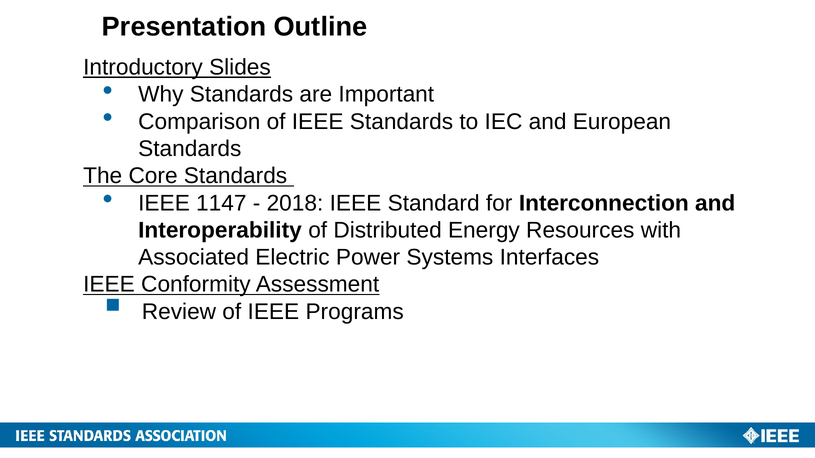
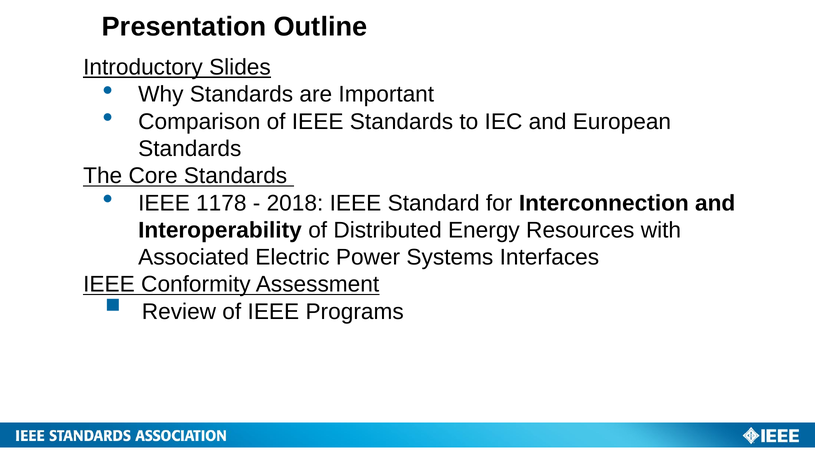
1147: 1147 -> 1178
